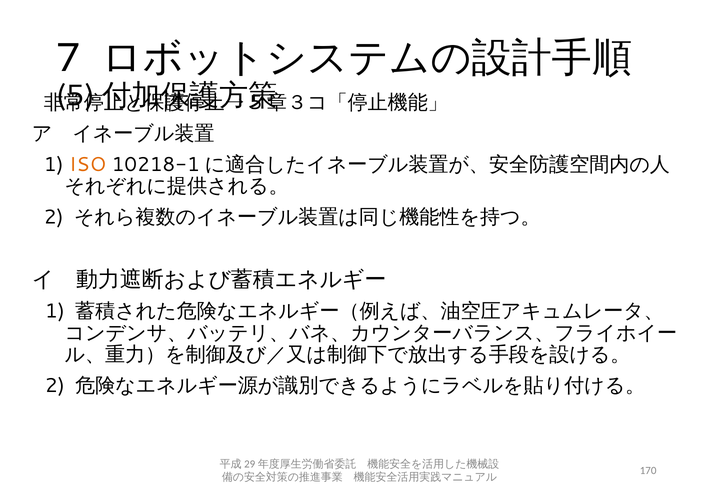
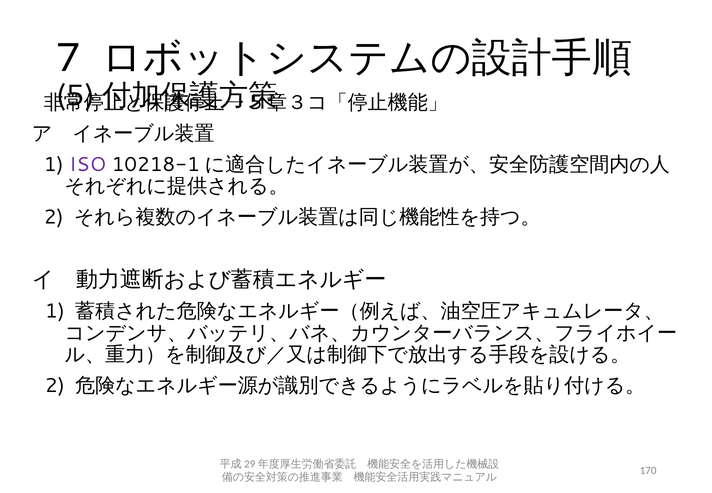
ISO colour: orange -> purple
